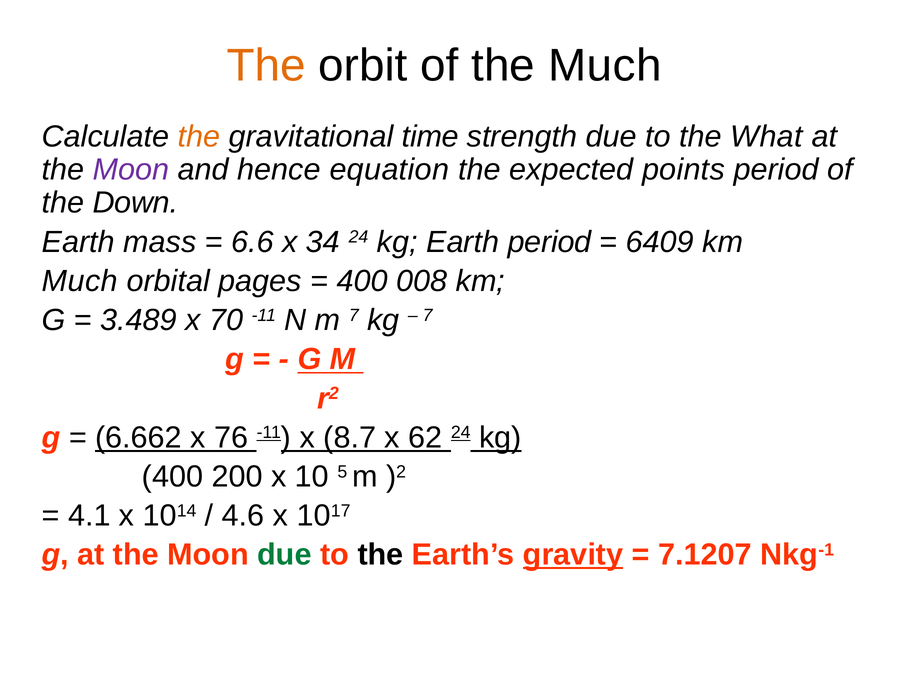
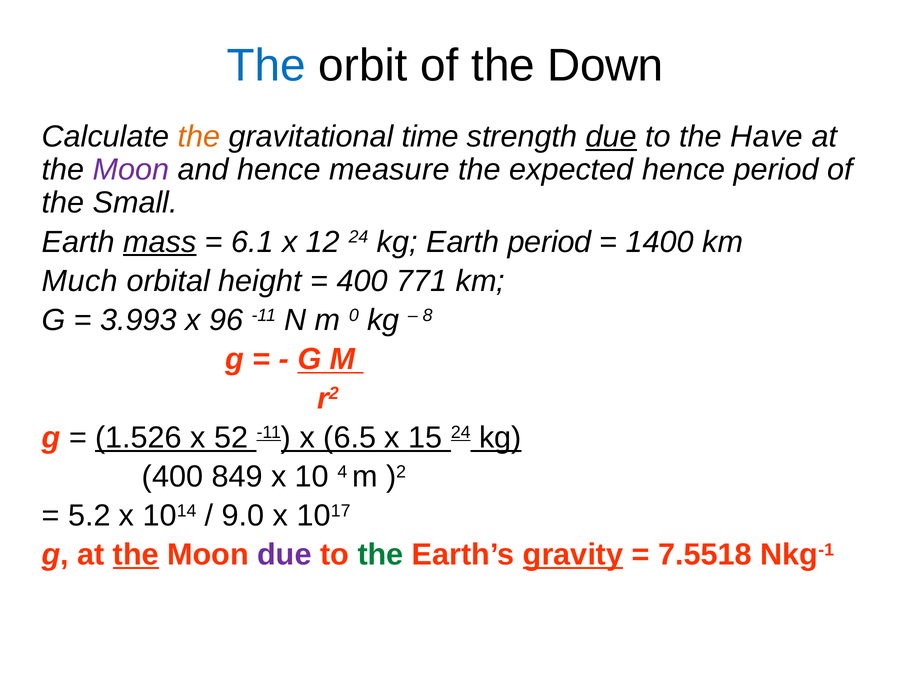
The at (266, 66) colour: orange -> blue
the Much: Much -> Down
due at (611, 137) underline: none -> present
What: What -> Have
equation: equation -> measure
expected points: points -> hence
Down: Down -> Small
mass underline: none -> present
6.6: 6.6 -> 6.1
34: 34 -> 12
6409: 6409 -> 1400
pages: pages -> height
008: 008 -> 771
3.489: 3.489 -> 3.993
70: 70 -> 96
m 7: 7 -> 0
7 at (428, 316): 7 -> 8
6.662: 6.662 -> 1.526
76: 76 -> 52
8.7: 8.7 -> 6.5
62: 62 -> 15
200: 200 -> 849
5: 5 -> 4
4.1: 4.1 -> 5.2
4.6: 4.6 -> 9.0
the at (136, 555) underline: none -> present
due at (284, 555) colour: green -> purple
the at (380, 555) colour: black -> green
7.1207: 7.1207 -> 7.5518
